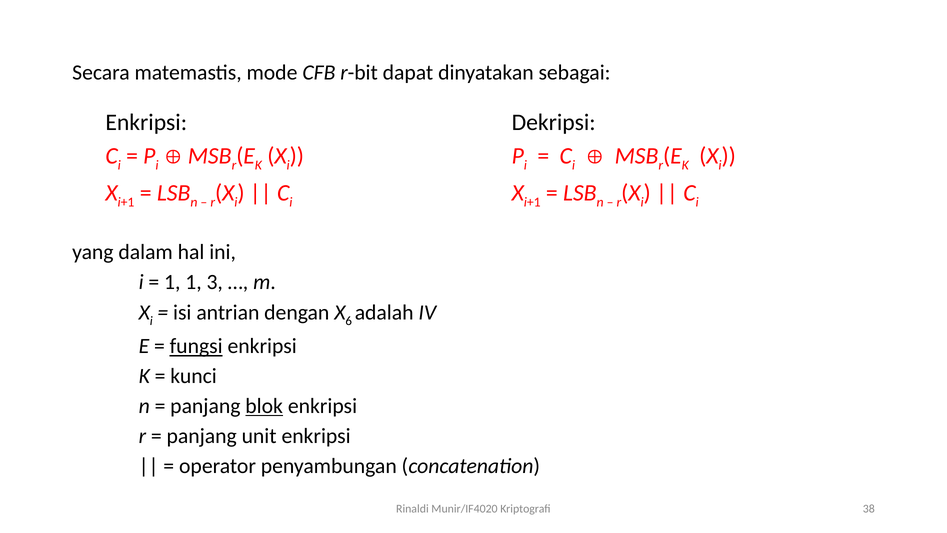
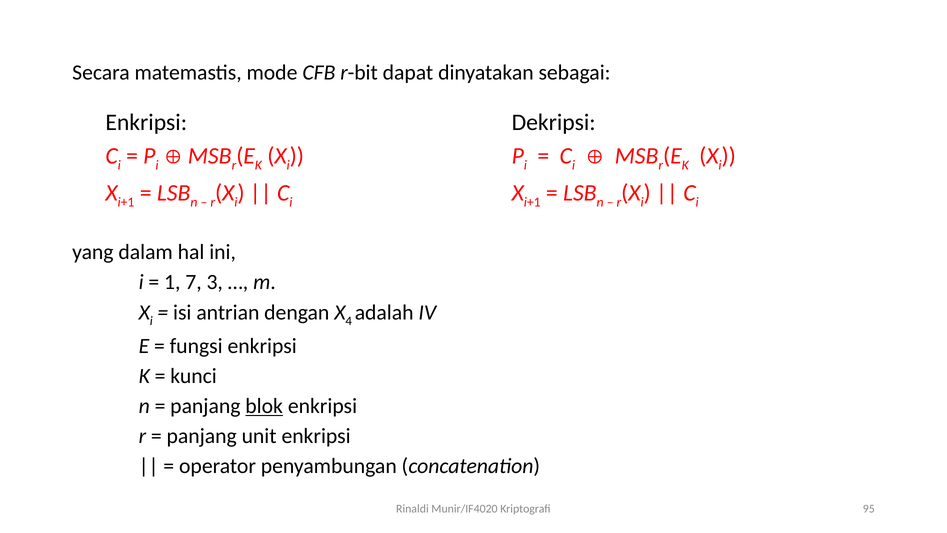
1 1: 1 -> 7
6: 6 -> 4
fungsi underline: present -> none
38: 38 -> 95
